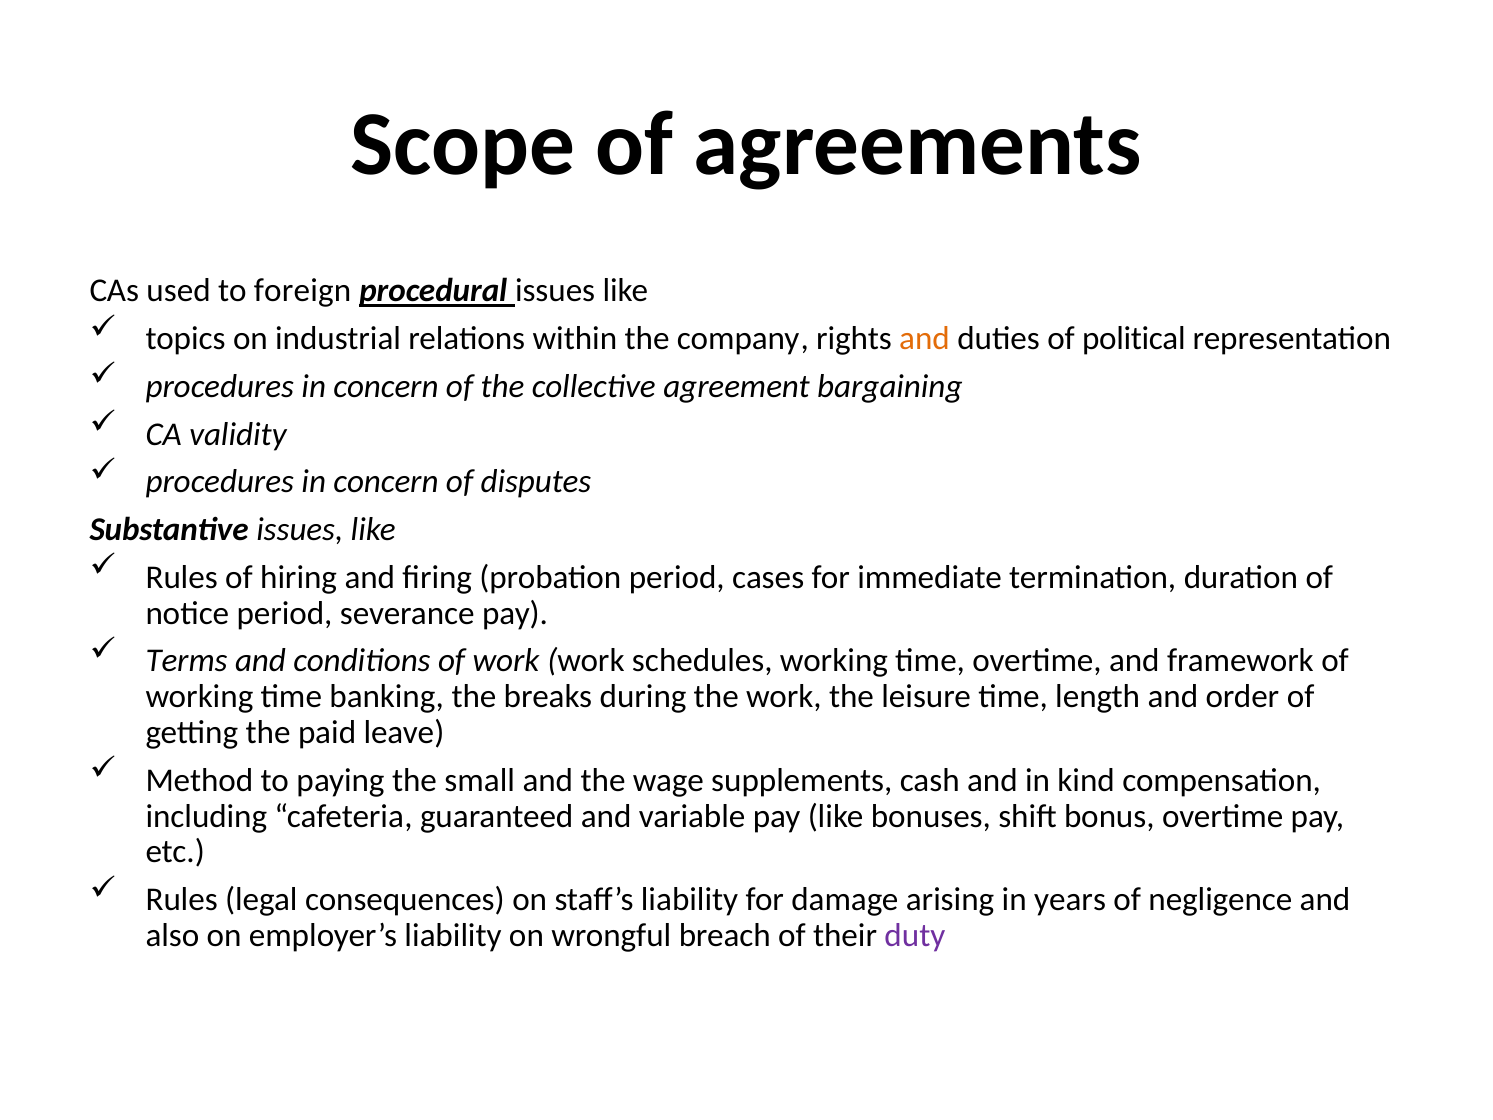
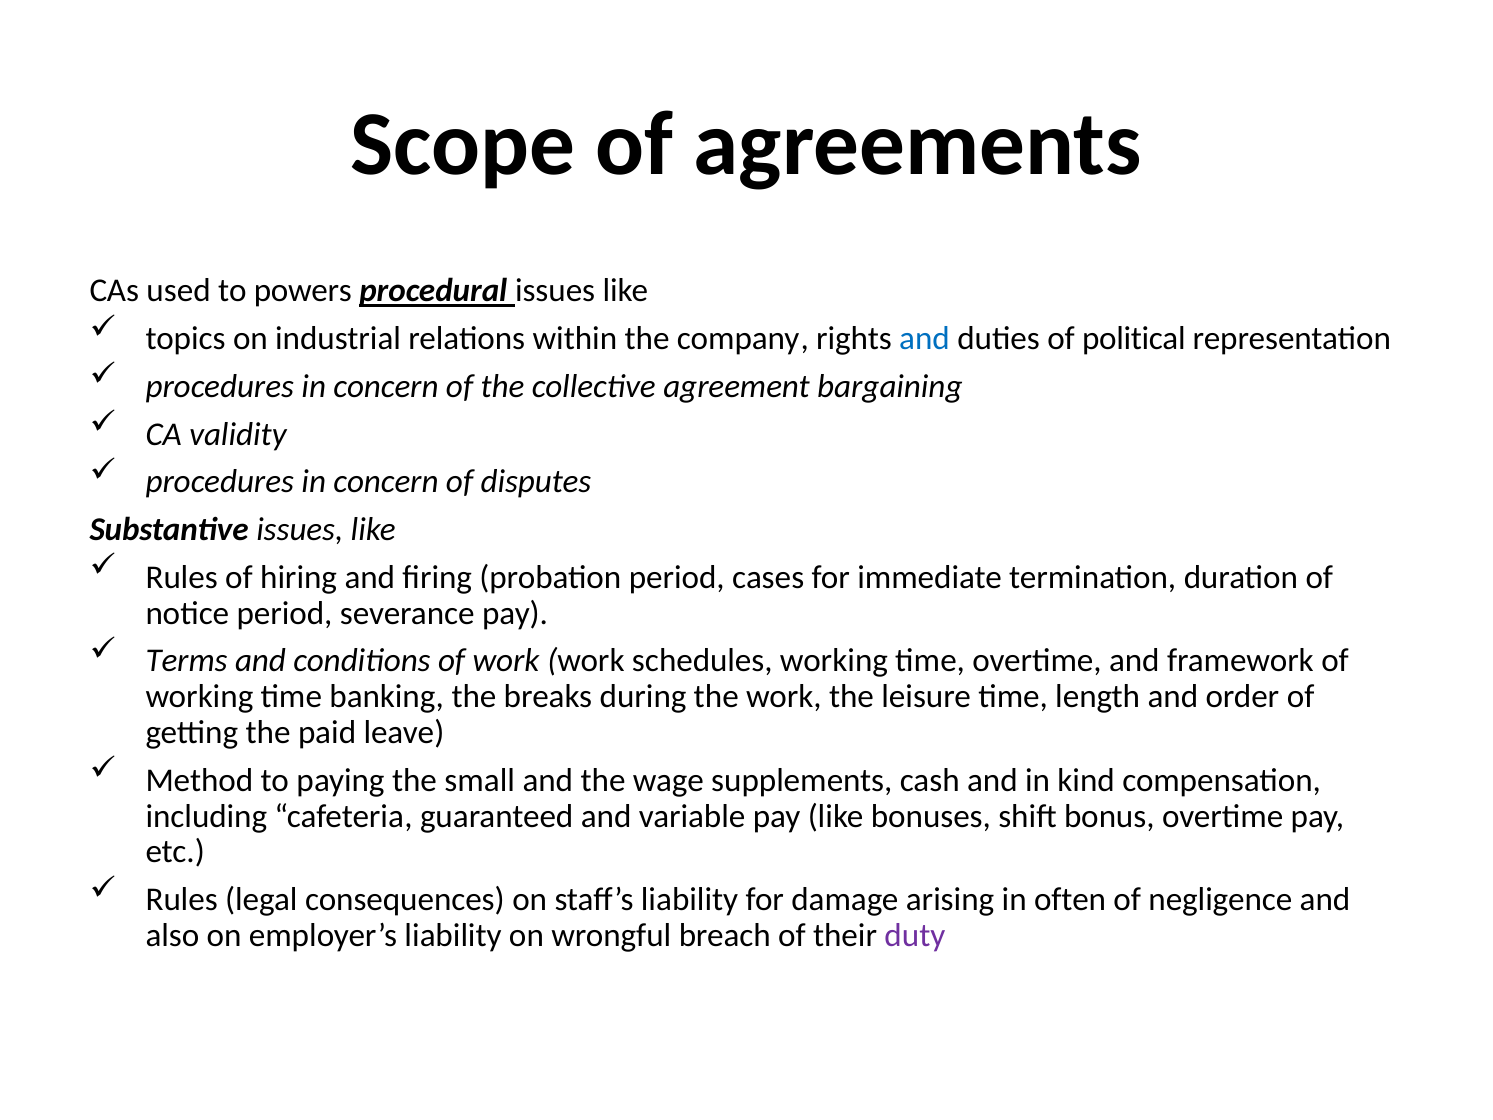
foreign: foreign -> powers
and at (925, 339) colour: orange -> blue
years: years -> often
